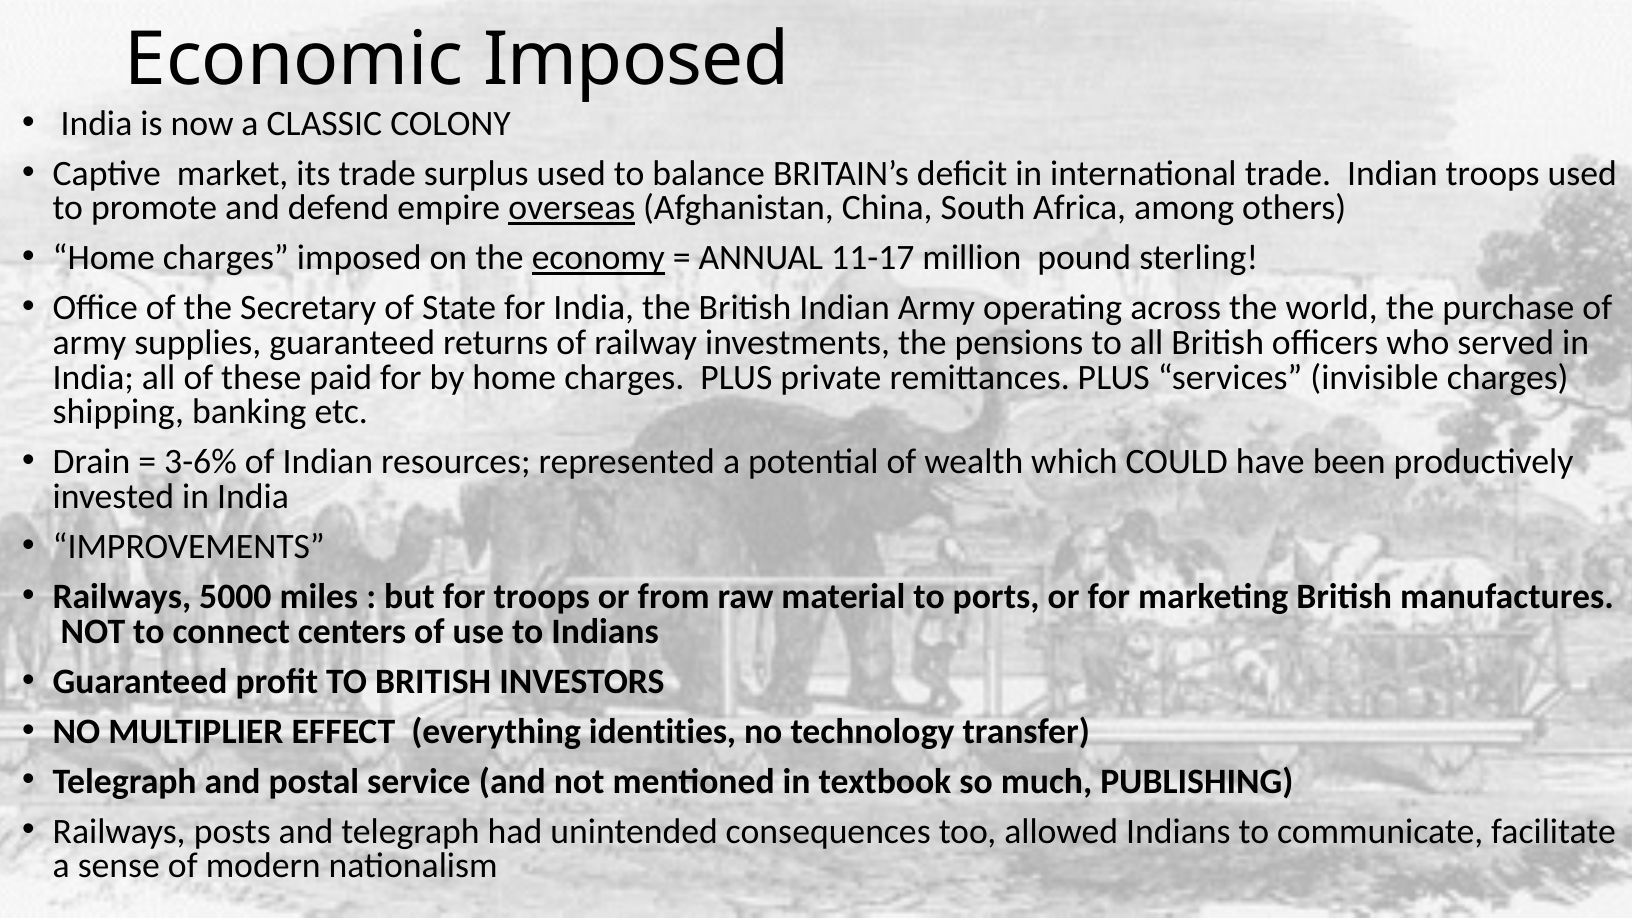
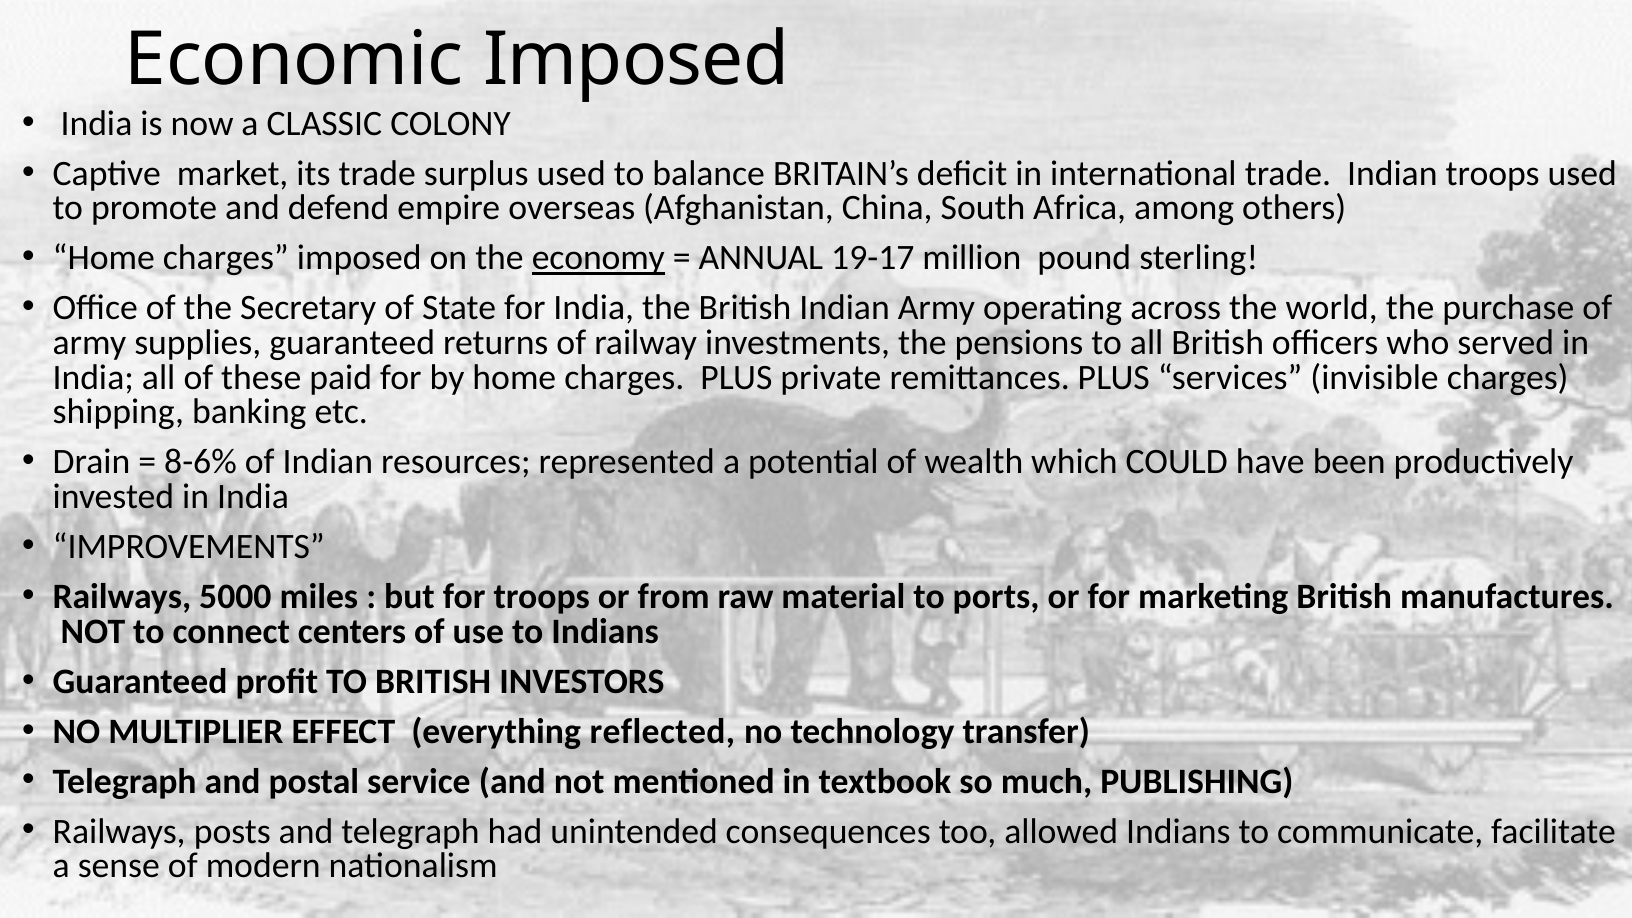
overseas underline: present -> none
11-17: 11-17 -> 19-17
3-6%: 3-6% -> 8-6%
identities: identities -> reflected
